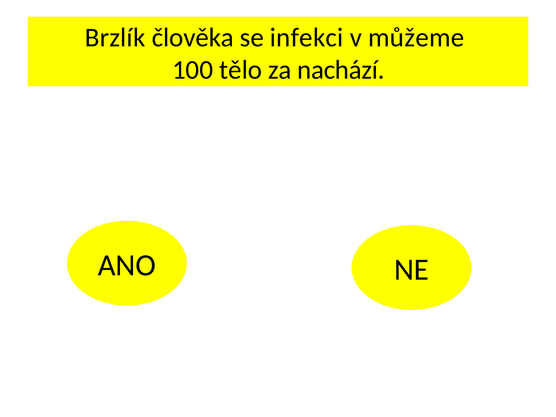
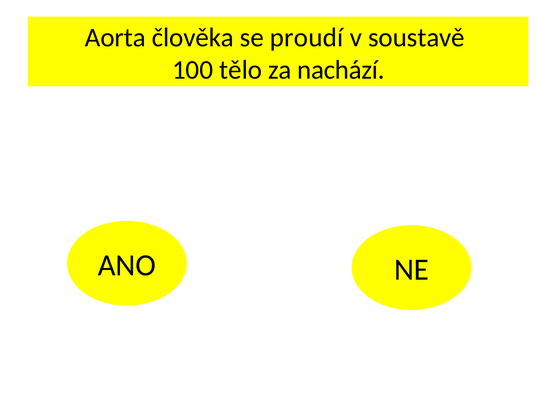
Brzlík: Brzlík -> Aorta
infekci: infekci -> proudí
můžeme: můžeme -> soustavě
